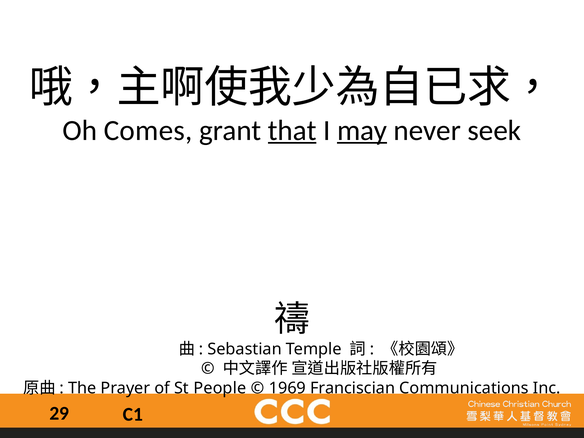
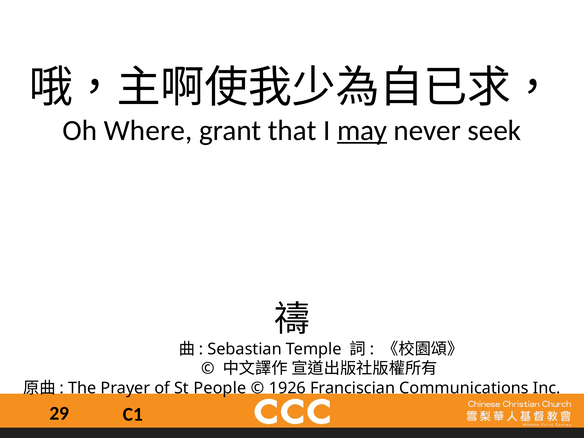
Comes: Comes -> Where
that underline: present -> none
1969: 1969 -> 1926
